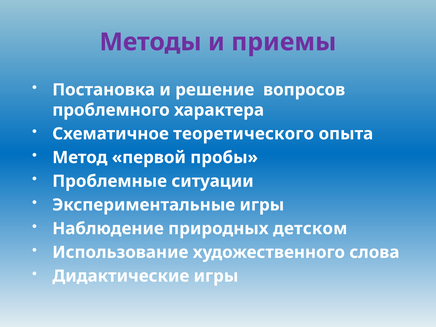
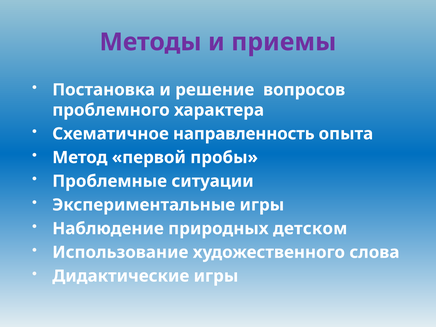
теоретического: теоретического -> направленность
